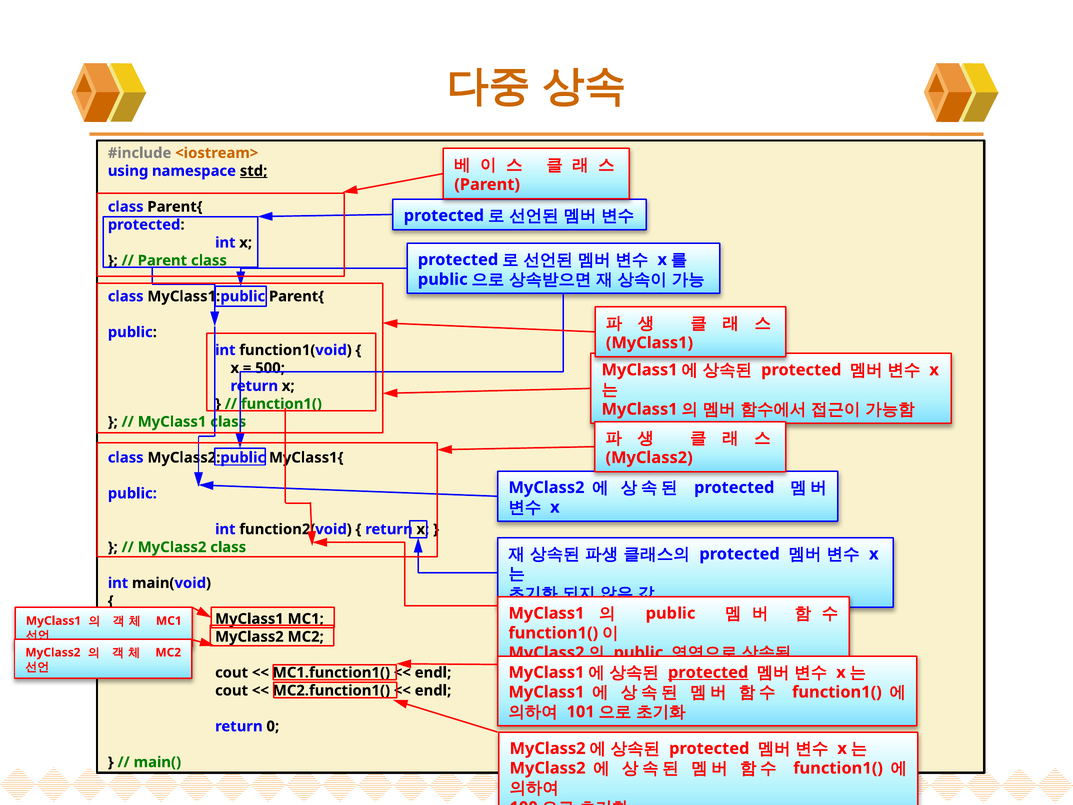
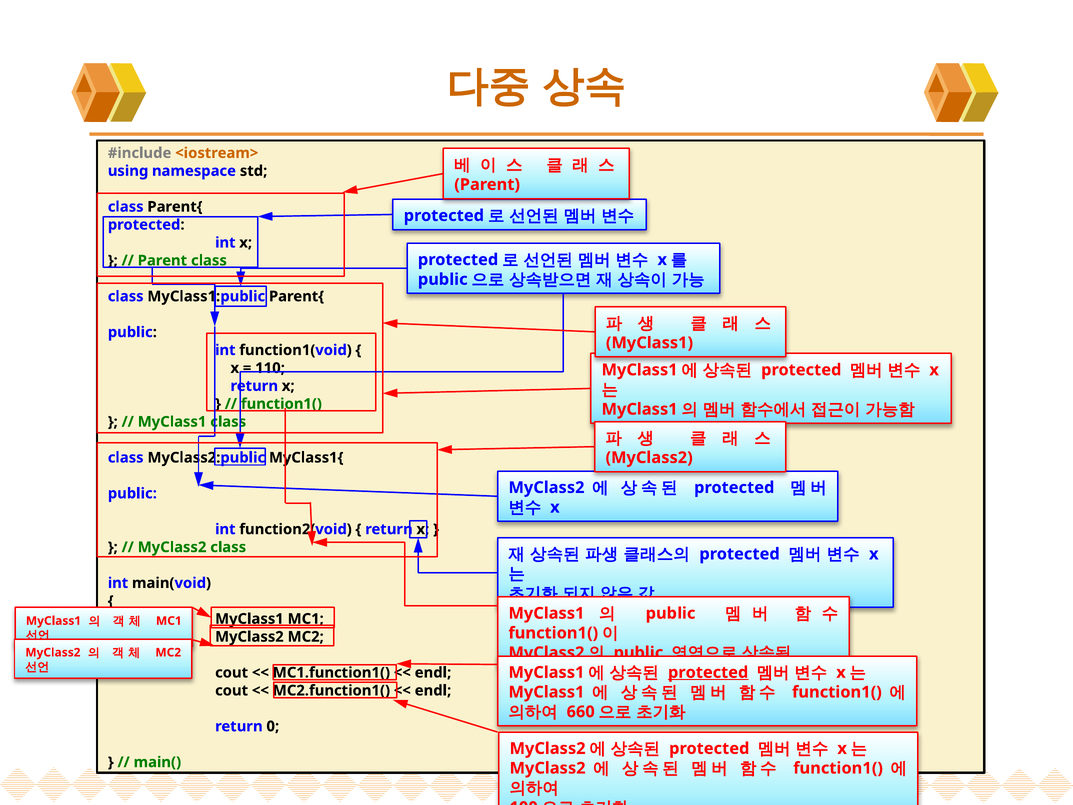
std underline: present -> none
500: 500 -> 110
101: 101 -> 660
